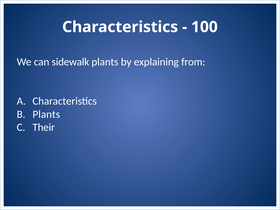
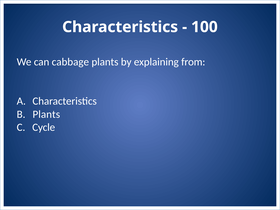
sidewalk: sidewalk -> cabbage
Their: Their -> Cycle
